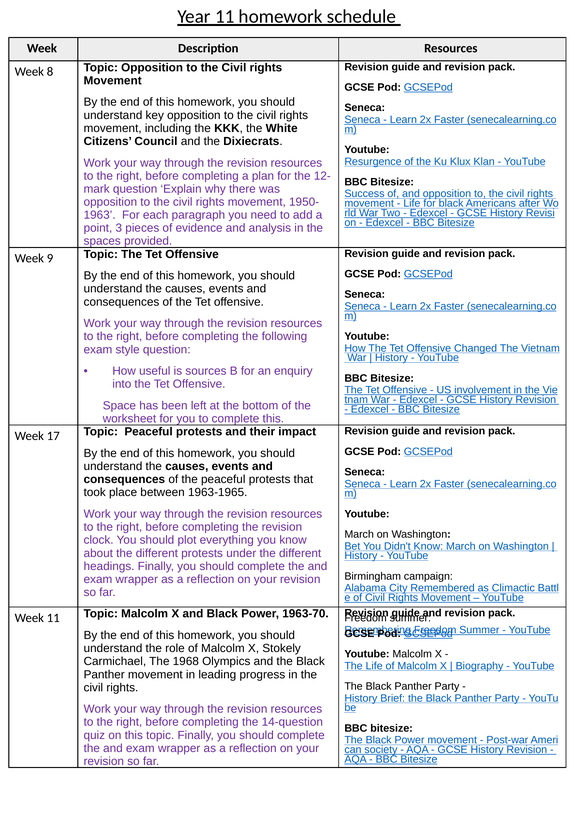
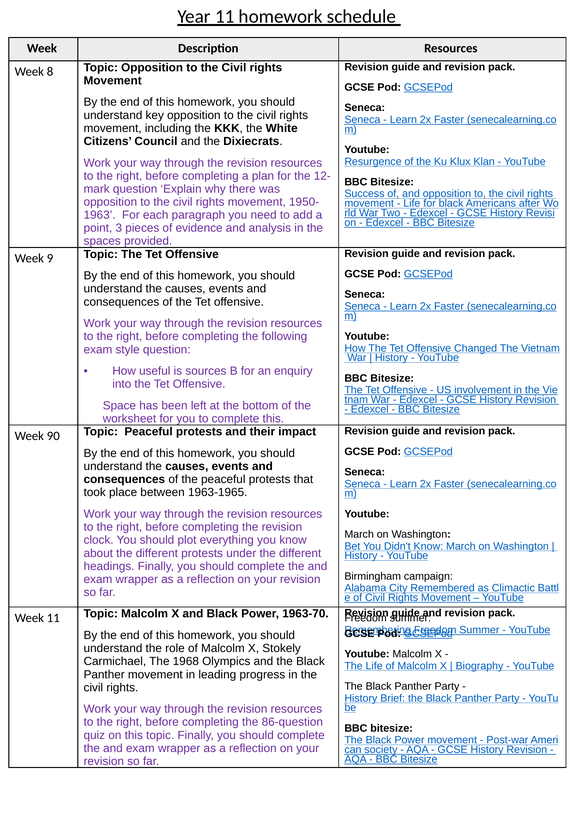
17: 17 -> 90
14-question: 14-question -> 86-question
